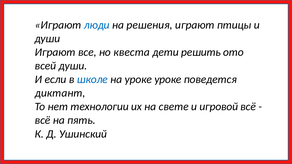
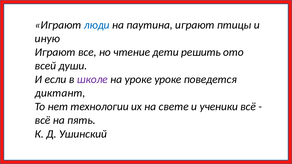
решения: решения -> паутина
души at (47, 39): души -> иную
квеста: квеста -> чтение
школе colour: blue -> purple
игровой: игровой -> ученики
